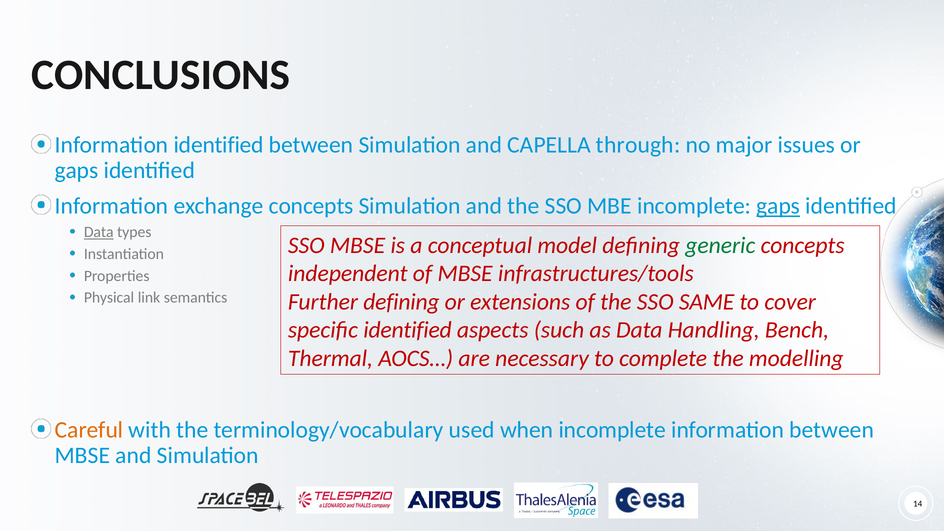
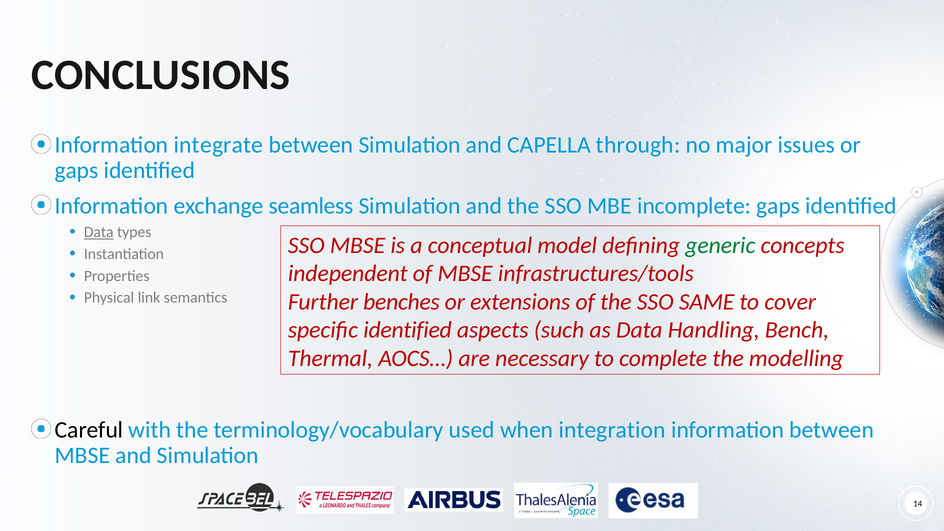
Information identified: identified -> integrate
exchange concepts: concepts -> seamless
gaps at (778, 206) underline: present -> none
Further defining: defining -> benches
Careful colour: orange -> black
when incomplete: incomplete -> integration
